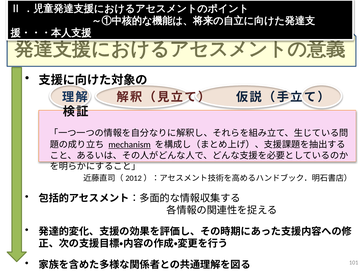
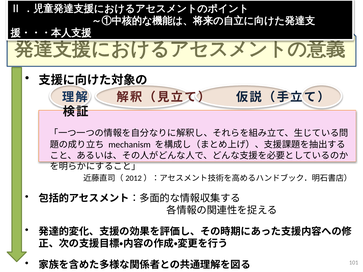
mechanism underline: present -> none
